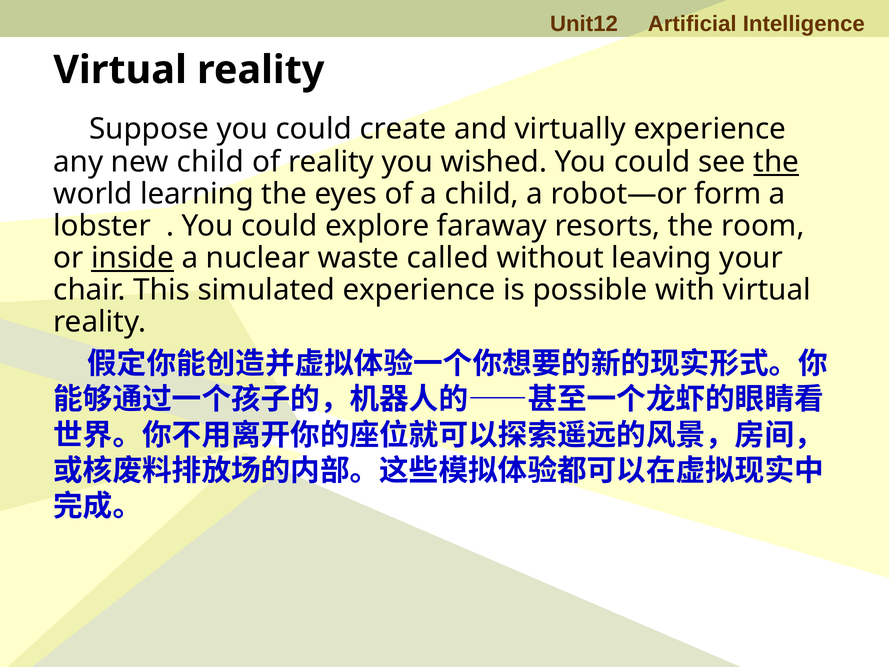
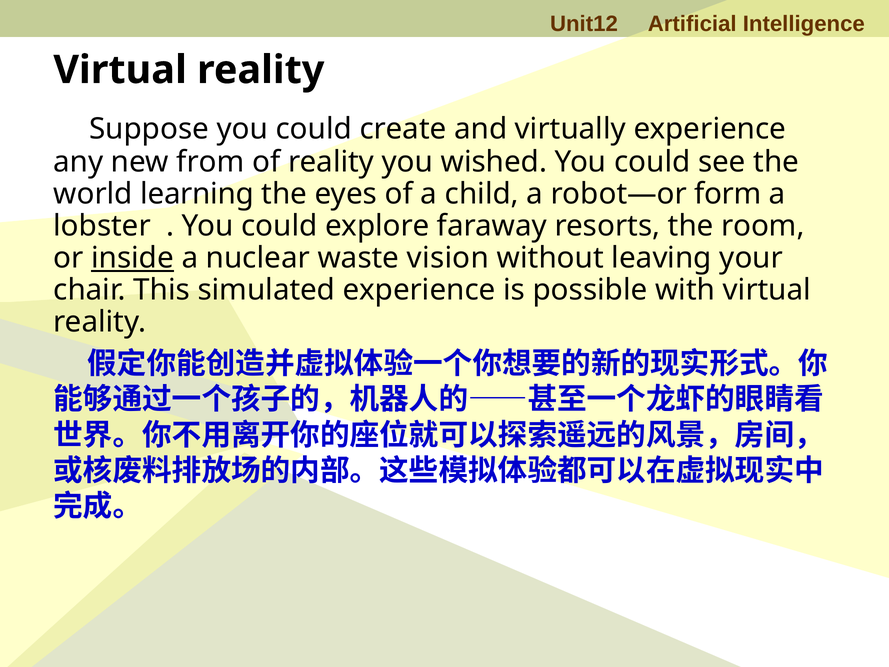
new child: child -> from
the at (776, 162) underline: present -> none
called: called -> vision
